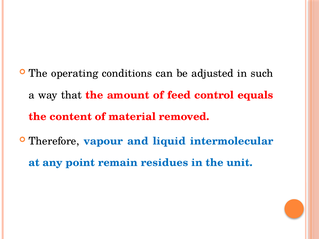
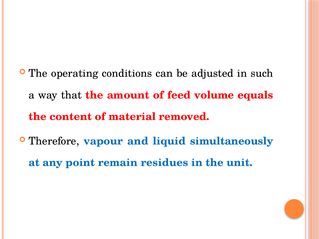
control: control -> volume
intermolecular: intermolecular -> simultaneously
